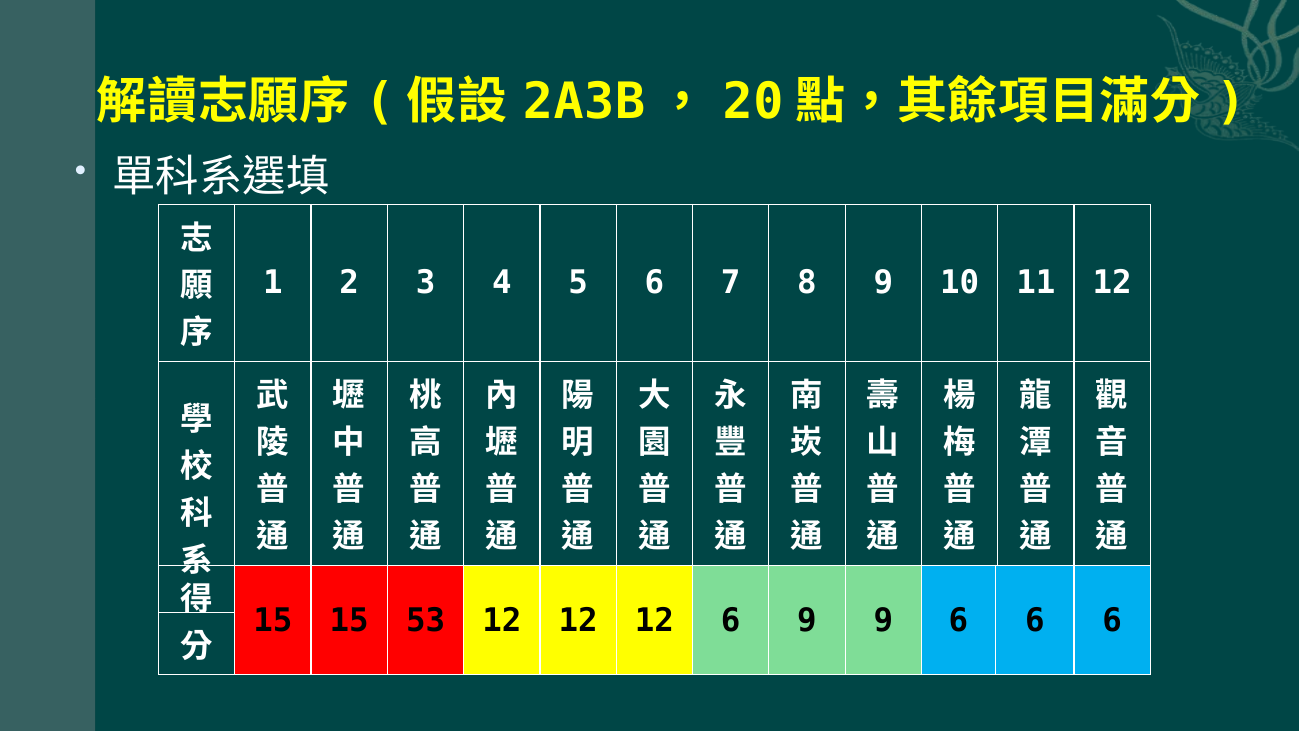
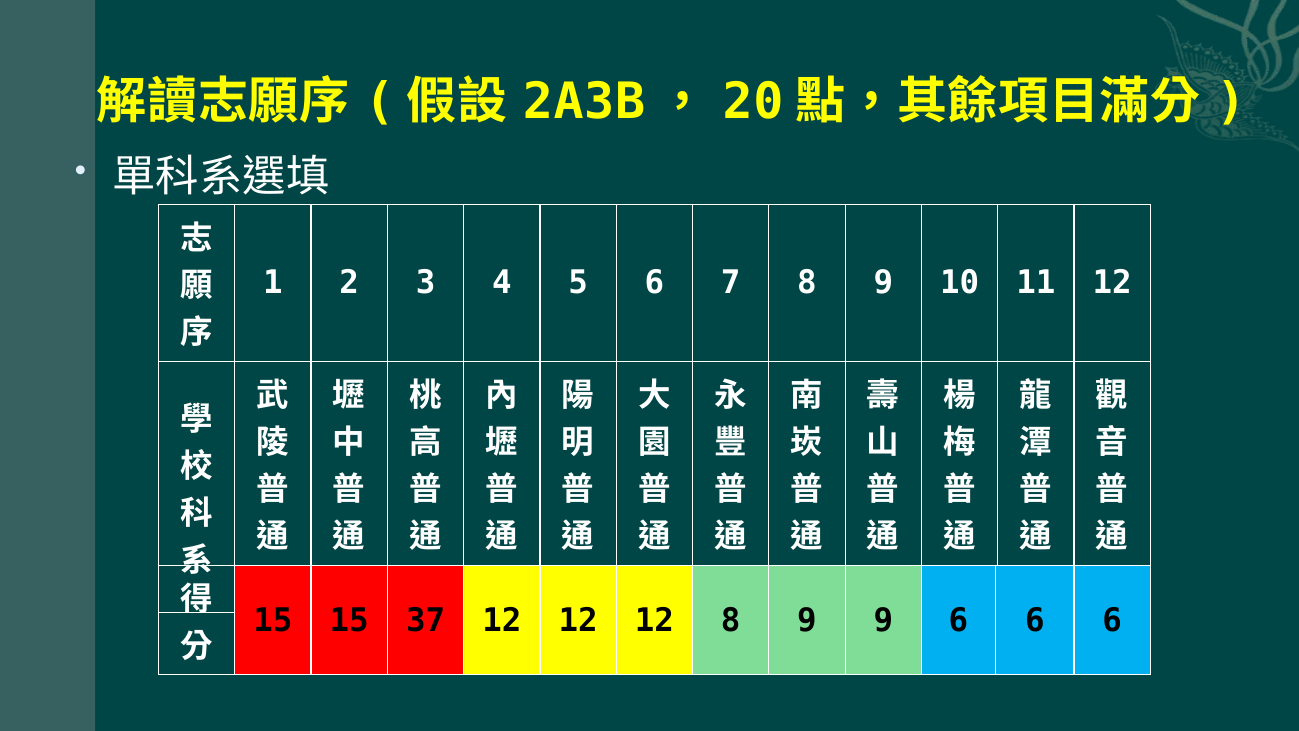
53: 53 -> 37
12 6: 6 -> 8
